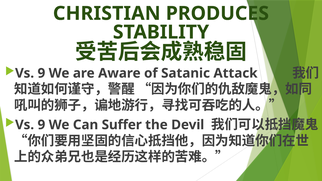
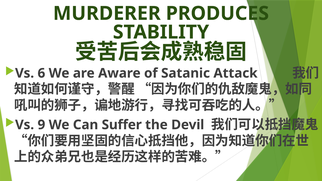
CHRISTIAN: CHRISTIAN -> MURDERER
9 at (41, 73): 9 -> 6
